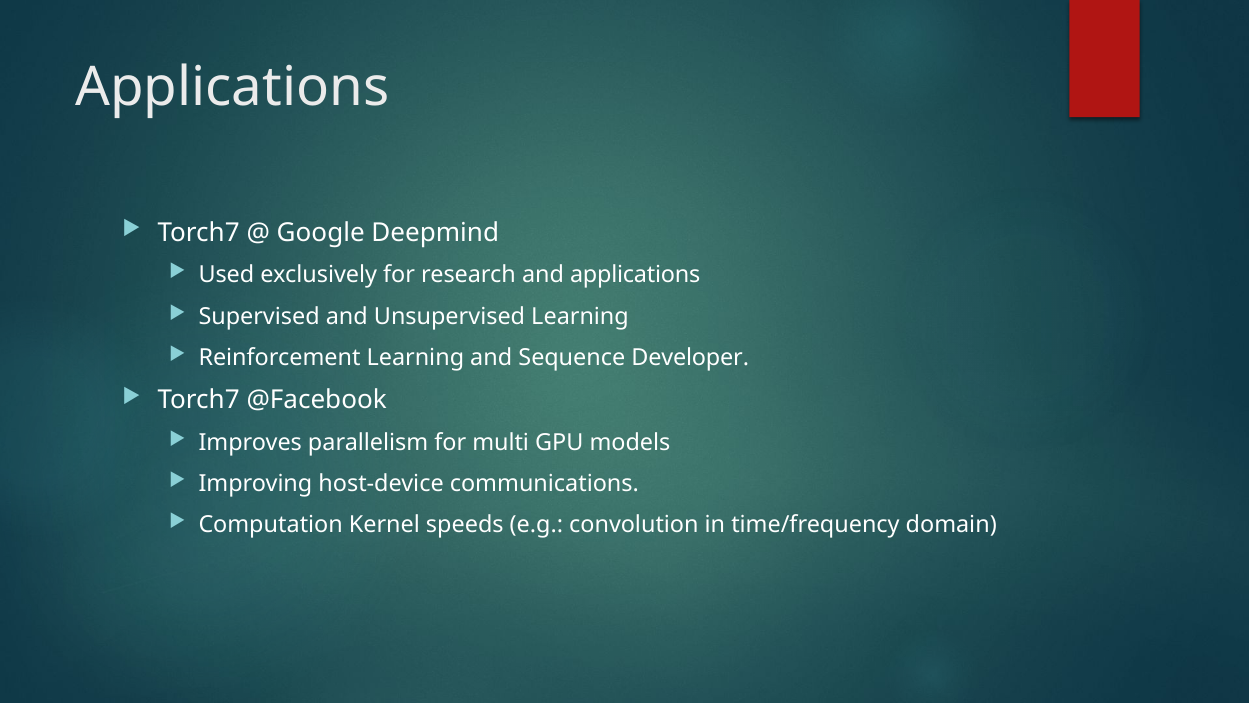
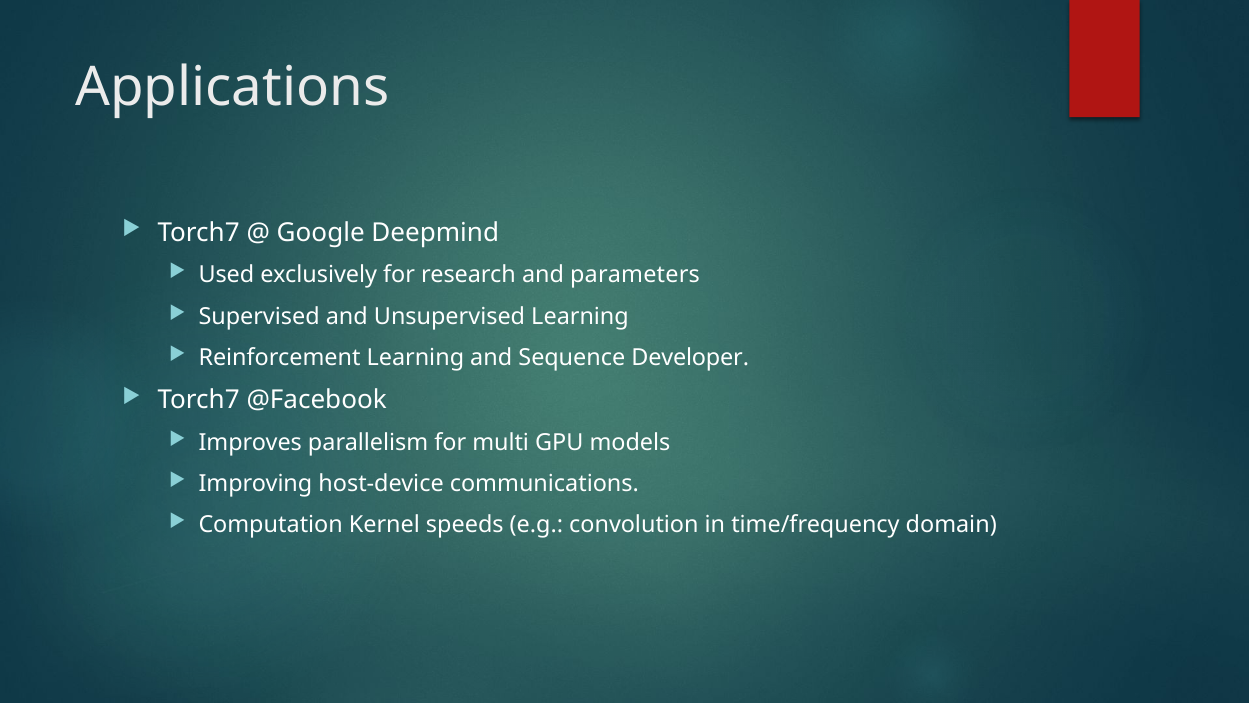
and applications: applications -> parameters
